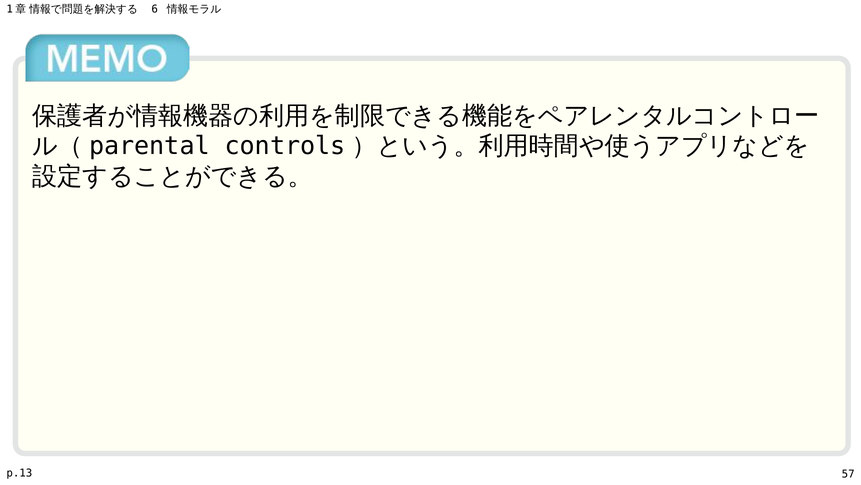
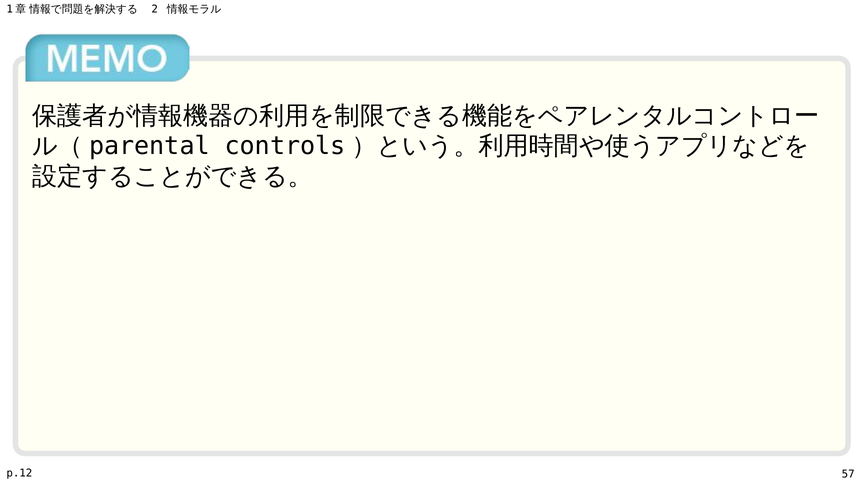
6: 6 -> 2
p.13: p.13 -> p.12
